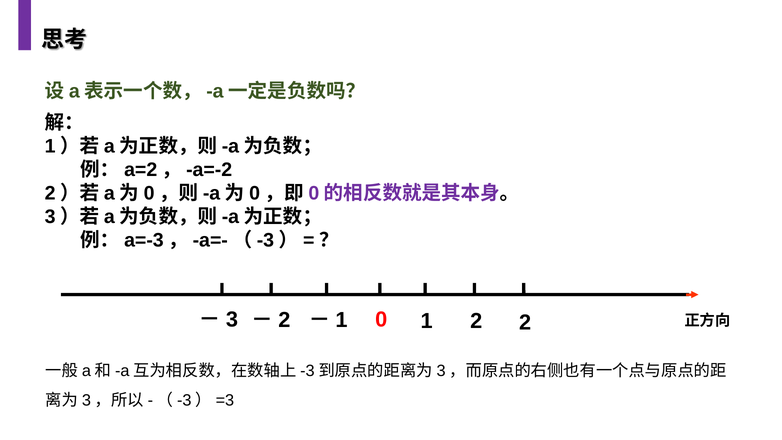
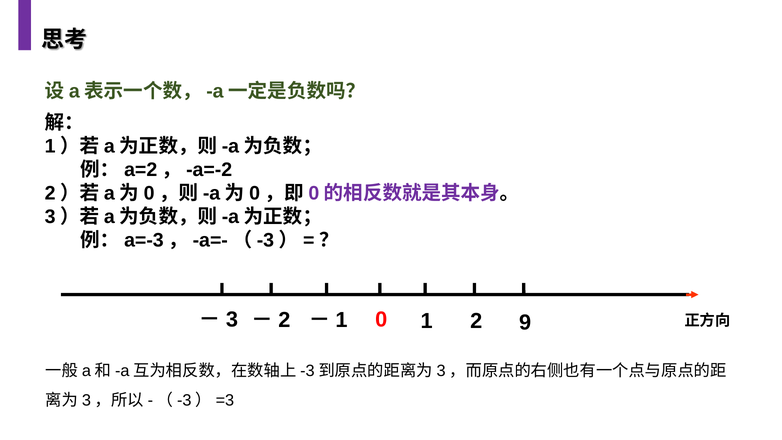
2 2: 2 -> 9
